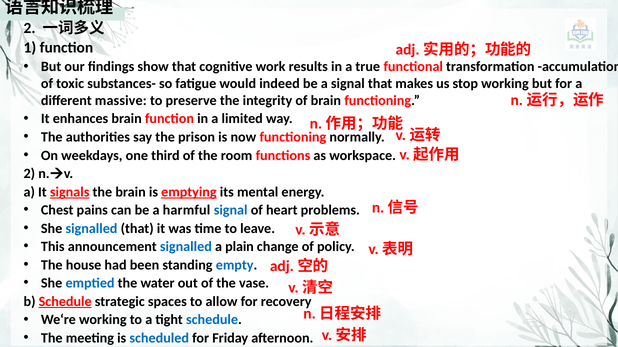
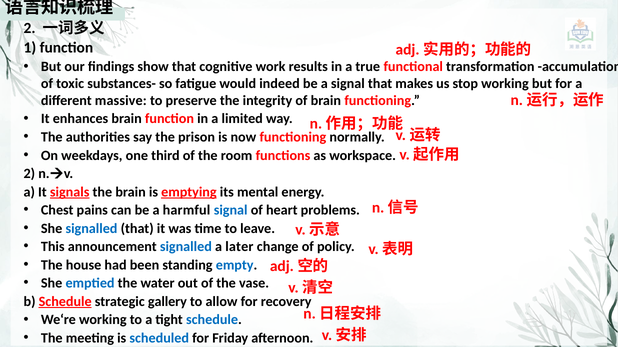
plain: plain -> later
spaces: spaces -> gallery
